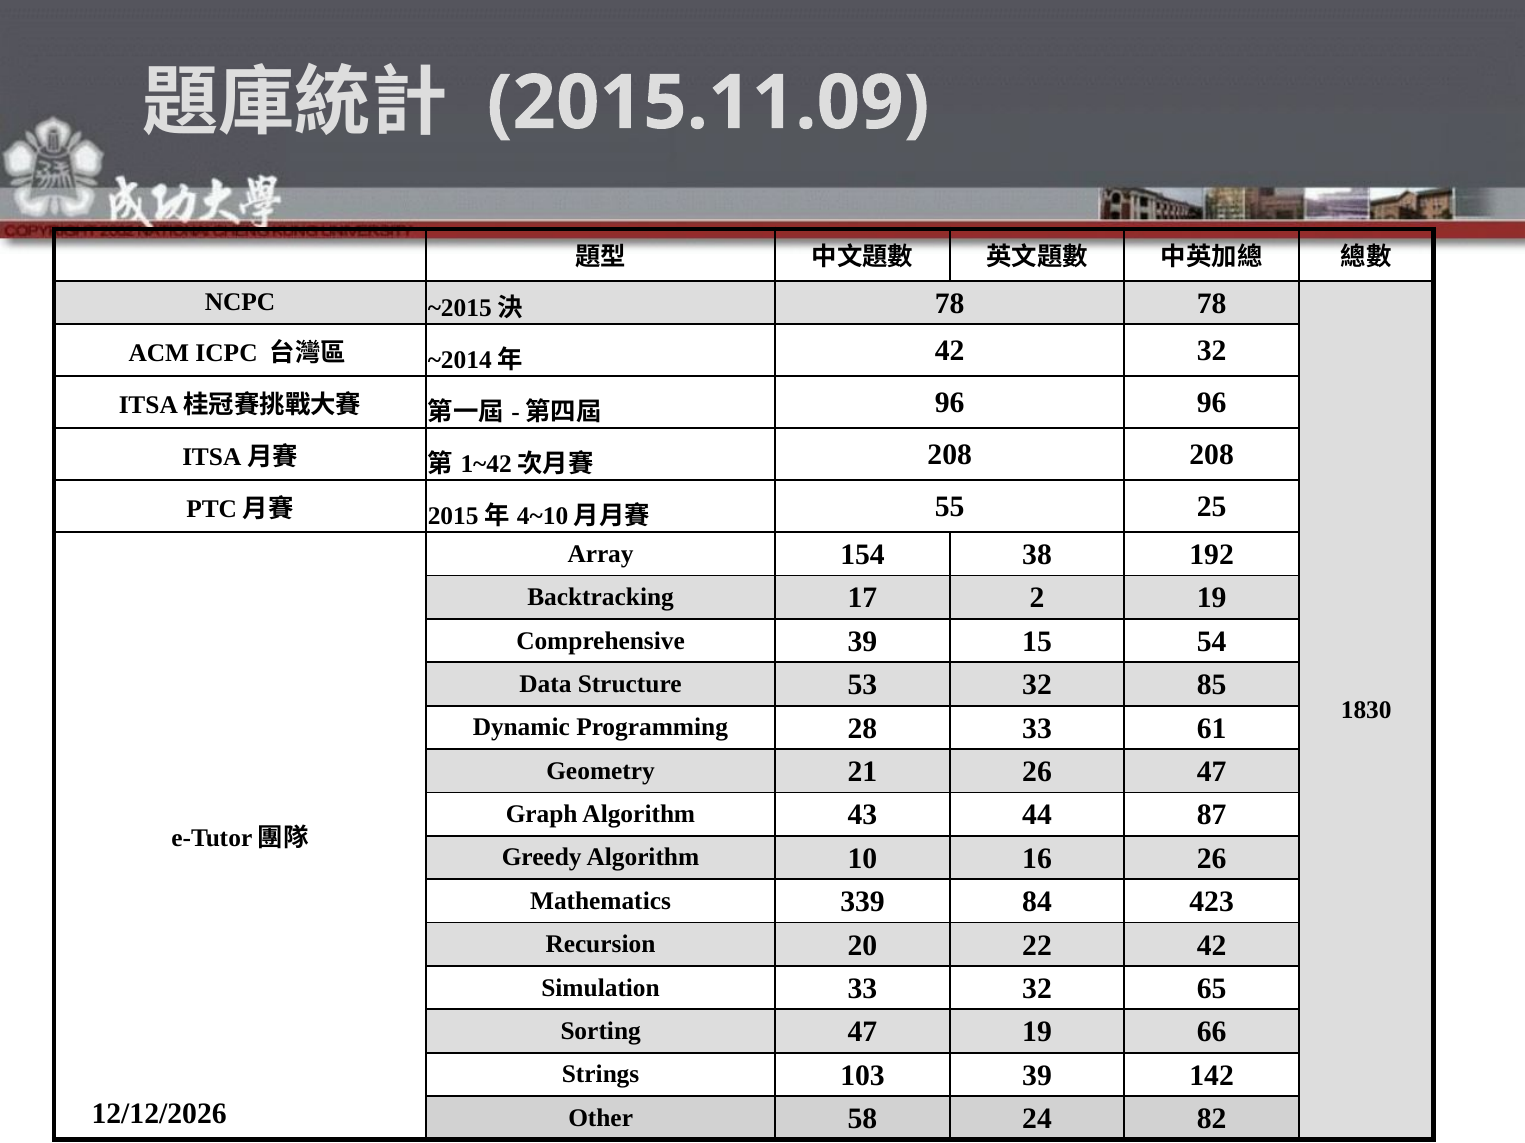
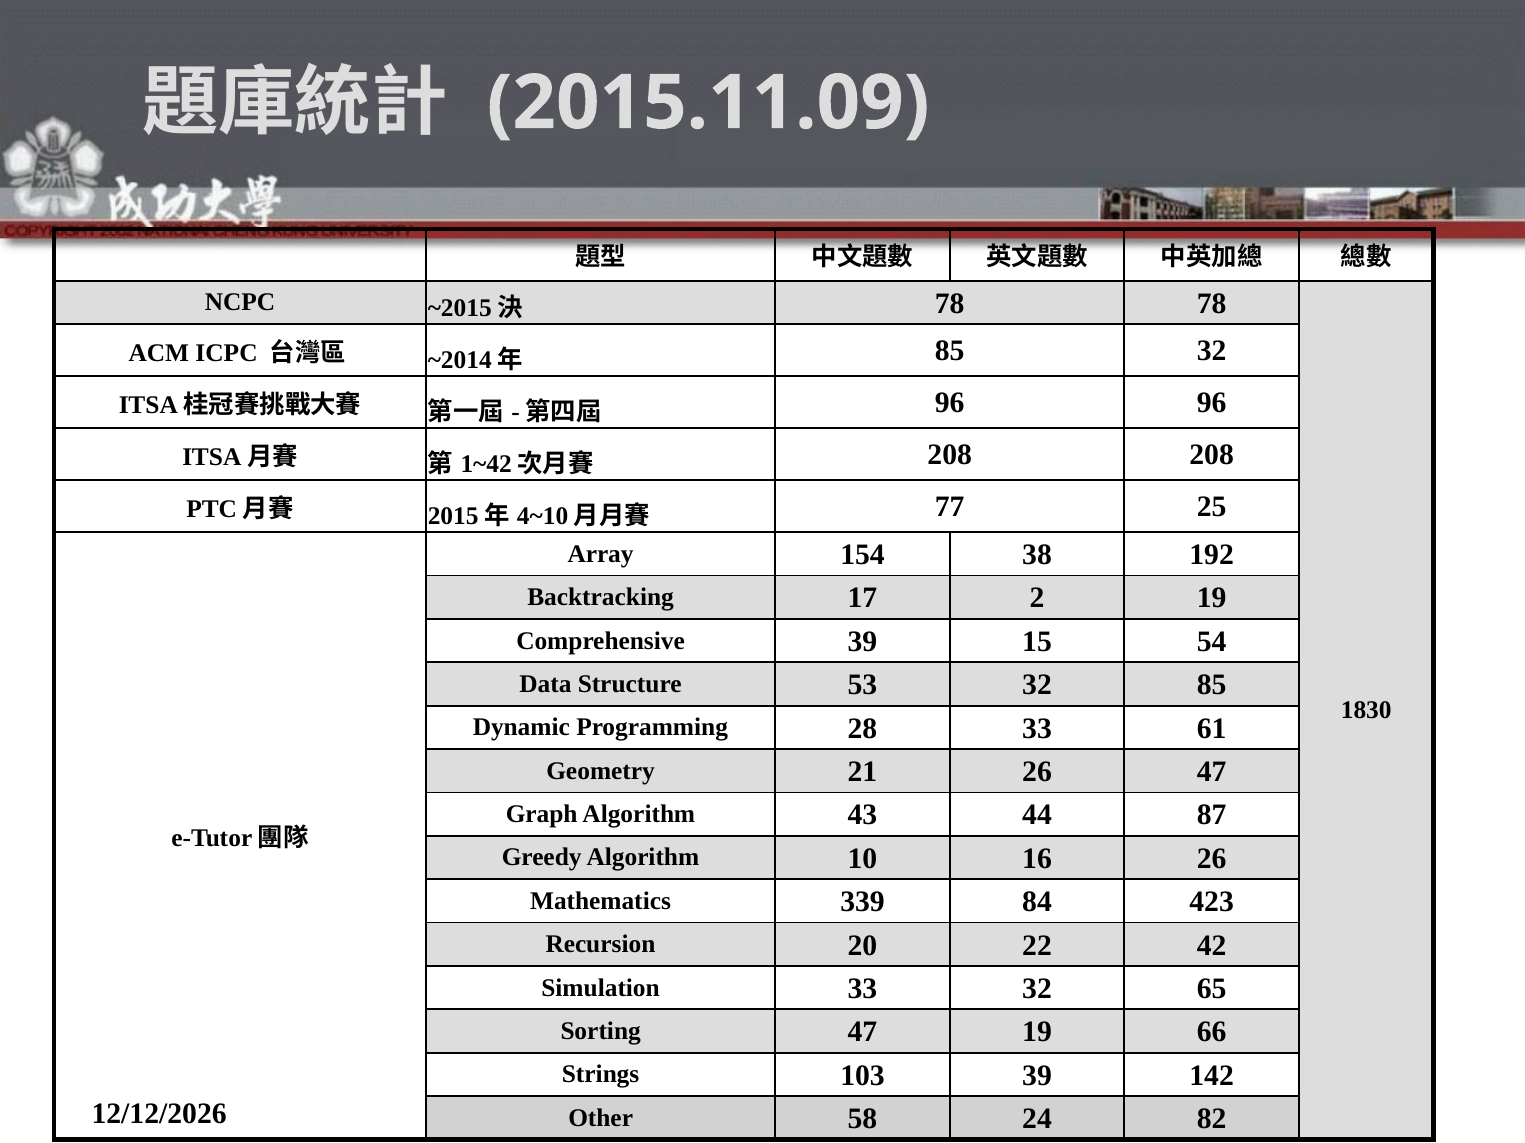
42 at (950, 351): 42 -> 85
55: 55 -> 77
